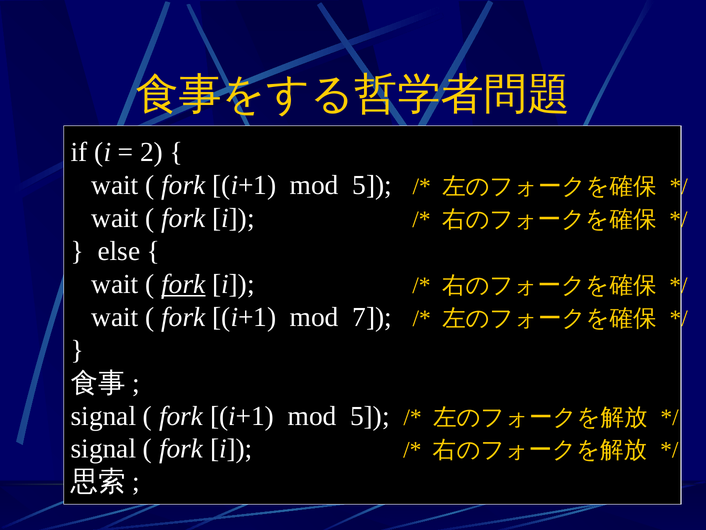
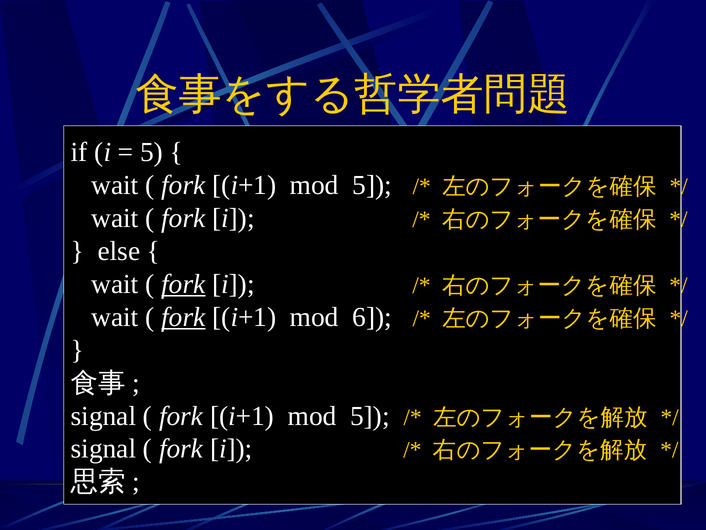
2 at (152, 152): 2 -> 5
fork at (183, 317) underline: none -> present
7: 7 -> 6
